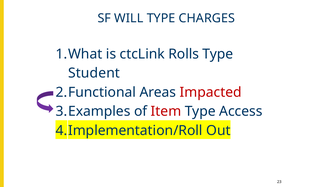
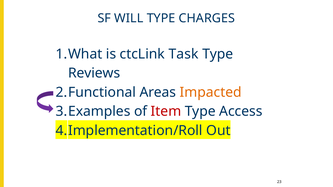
Rolls: Rolls -> Task
Student: Student -> Reviews
Impacted colour: red -> orange
